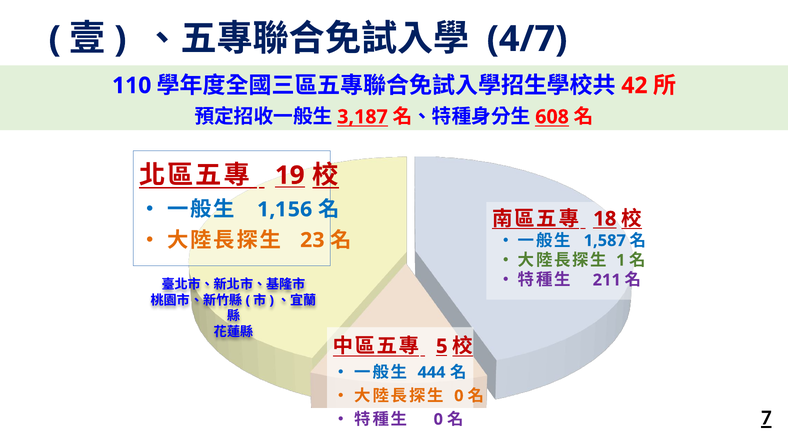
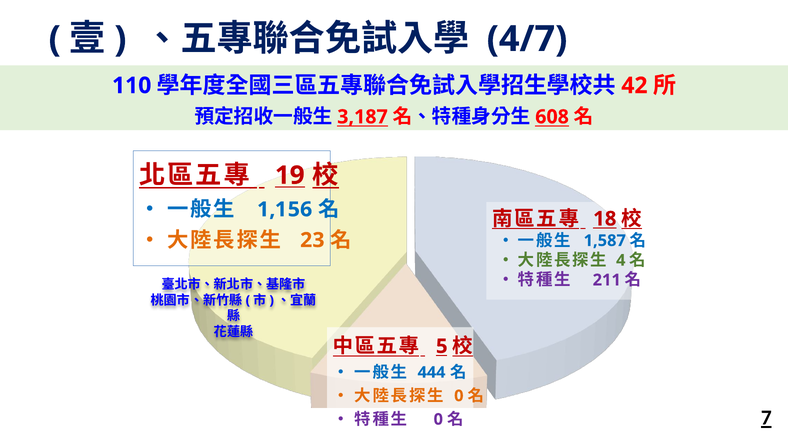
1: 1 -> 4
